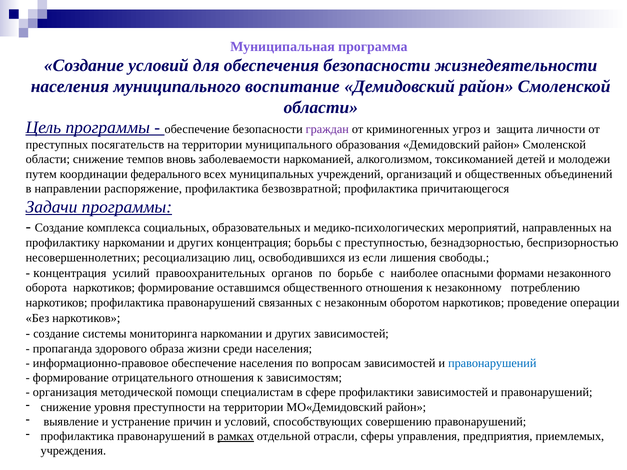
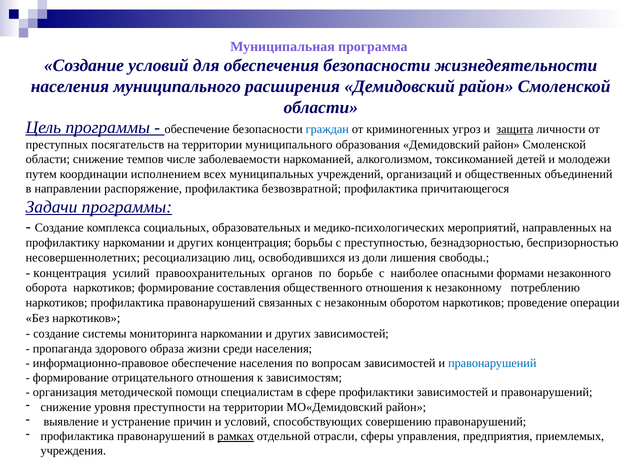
воспитание: воспитание -> расширения
граждан colour: purple -> blue
защита underline: none -> present
вновь: вновь -> числе
федерального: федерального -> исполнением
если: если -> доли
оставшимся: оставшимся -> составления
